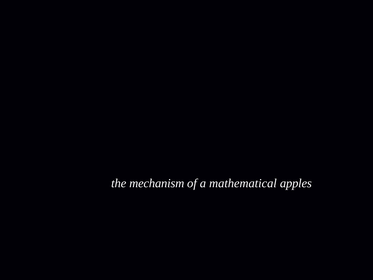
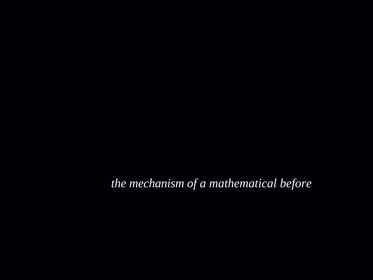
apples: apples -> before
